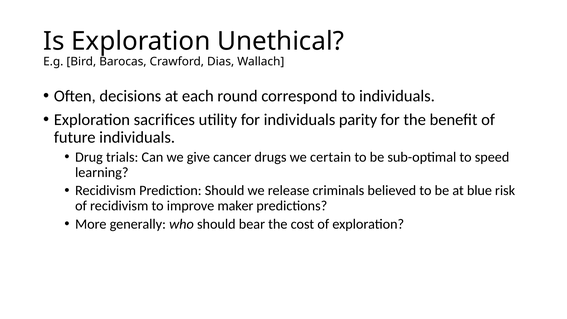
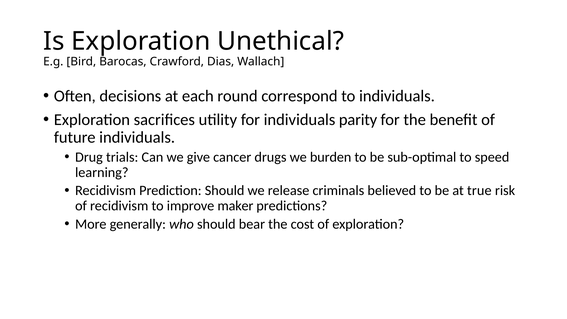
certain: certain -> burden
blue: blue -> true
